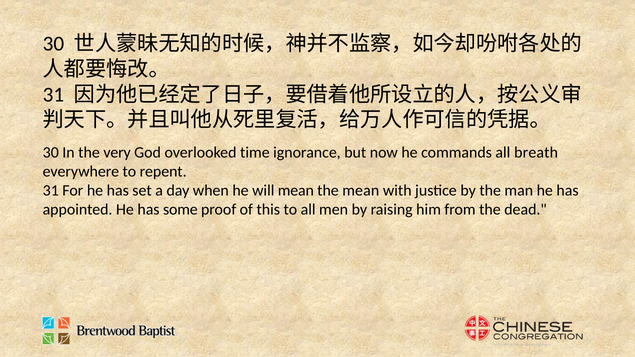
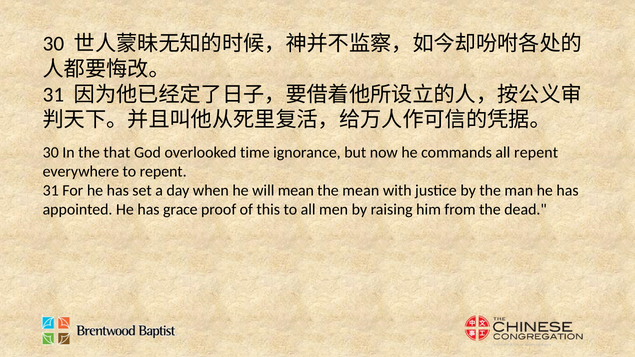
very: very -> that
all breath: breath -> repent
some: some -> grace
